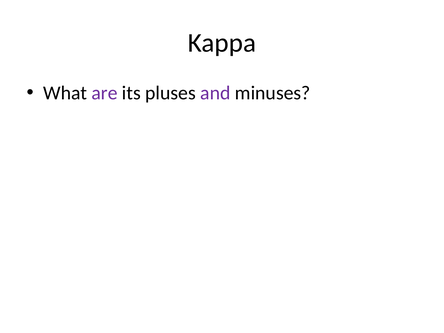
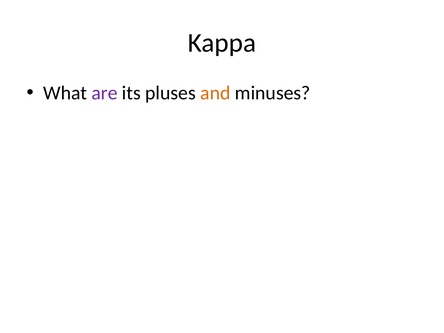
and colour: purple -> orange
